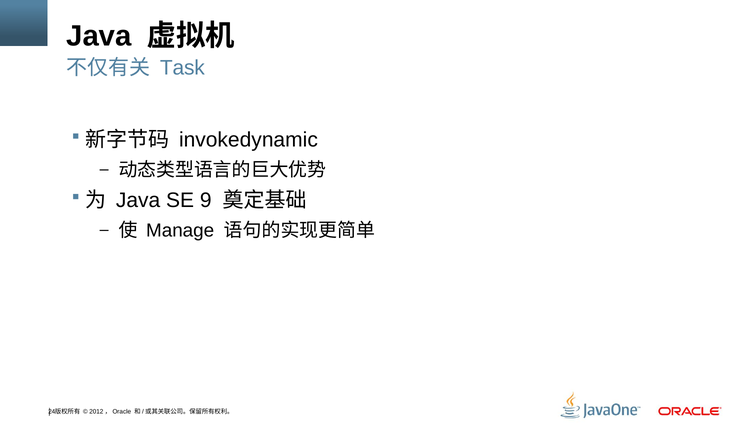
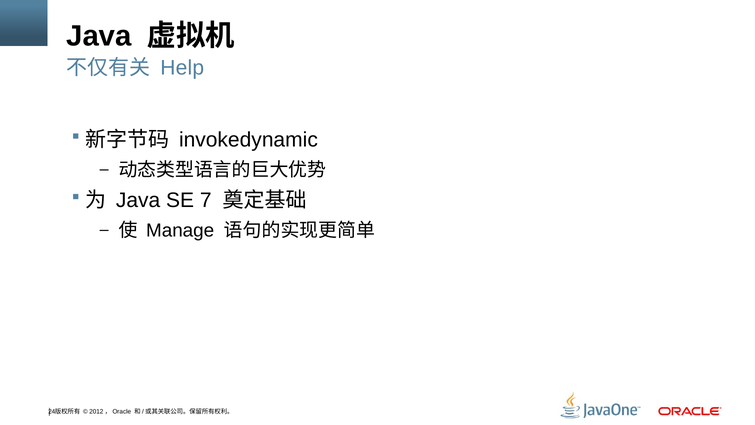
Task: Task -> Help
9: 9 -> 7
